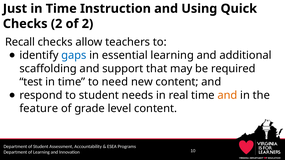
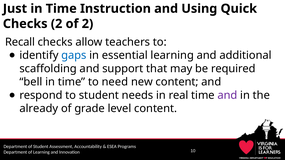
test: test -> bell
and at (227, 95) colour: orange -> purple
feature: feature -> already
